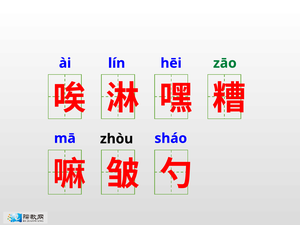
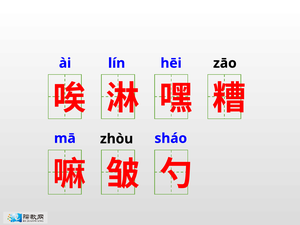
zāo colour: green -> black
